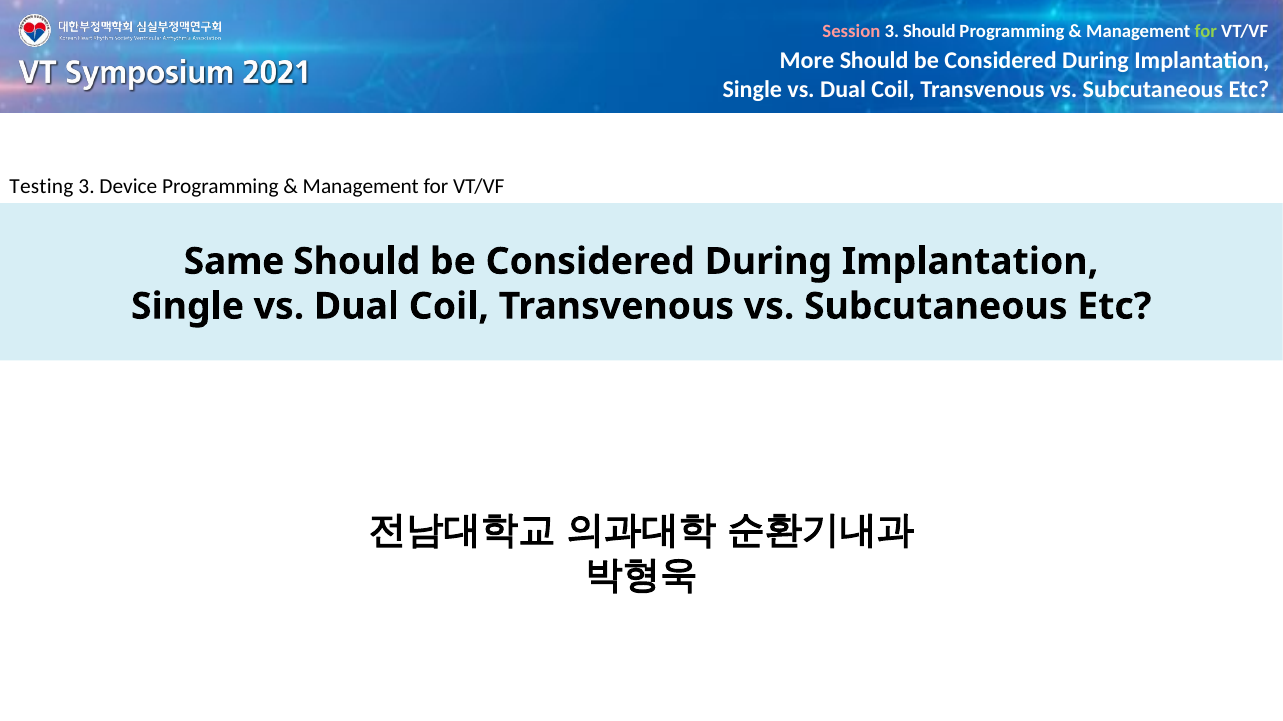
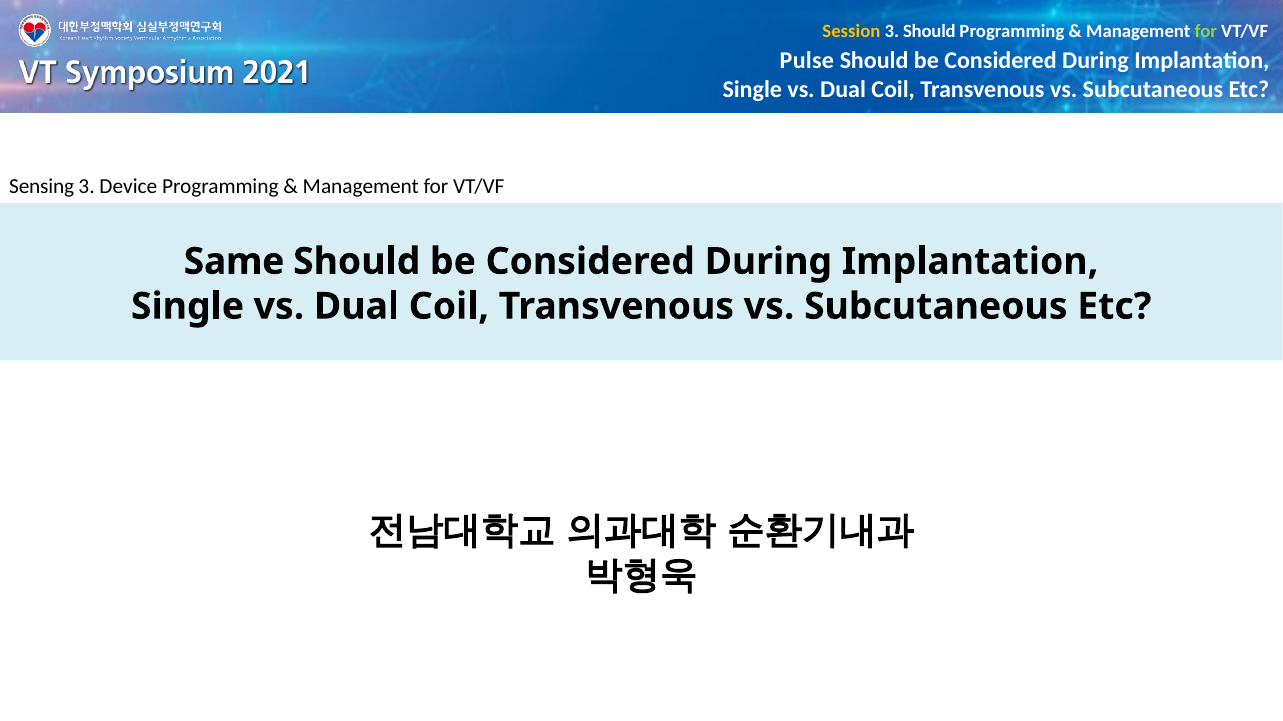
Session colour: pink -> yellow
More: More -> Pulse
Testing: Testing -> Sensing
